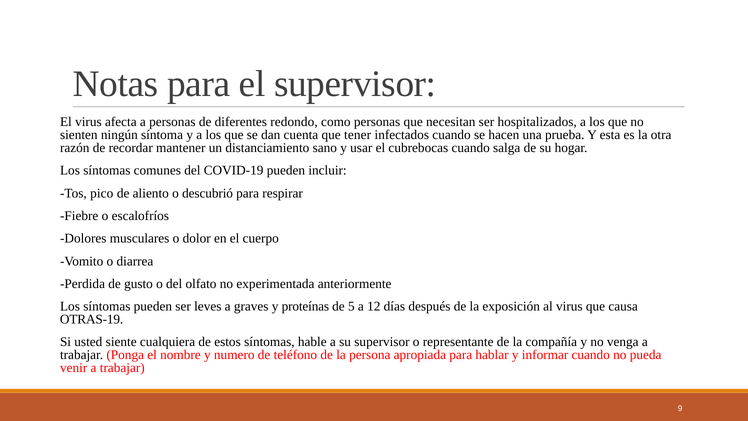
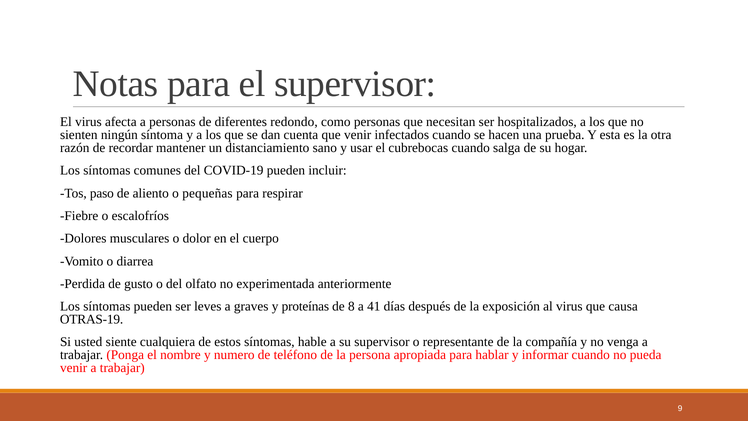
que tener: tener -> venir
pico: pico -> paso
descubrió: descubrió -> pequeñas
5: 5 -> 8
12: 12 -> 41
